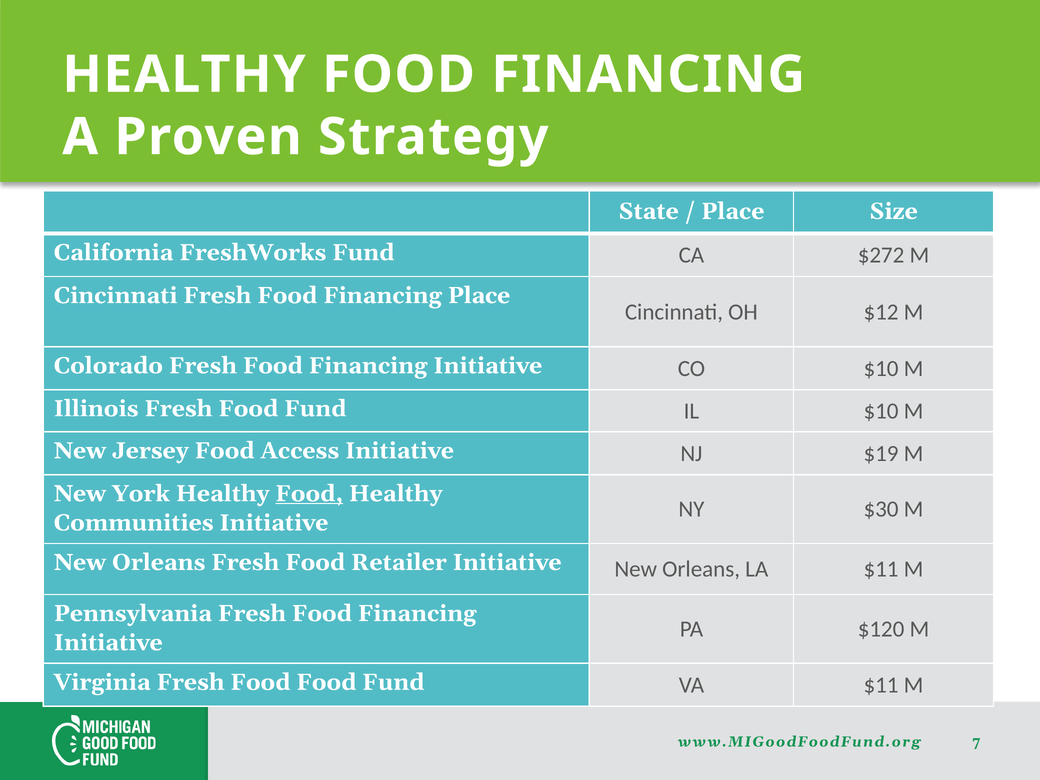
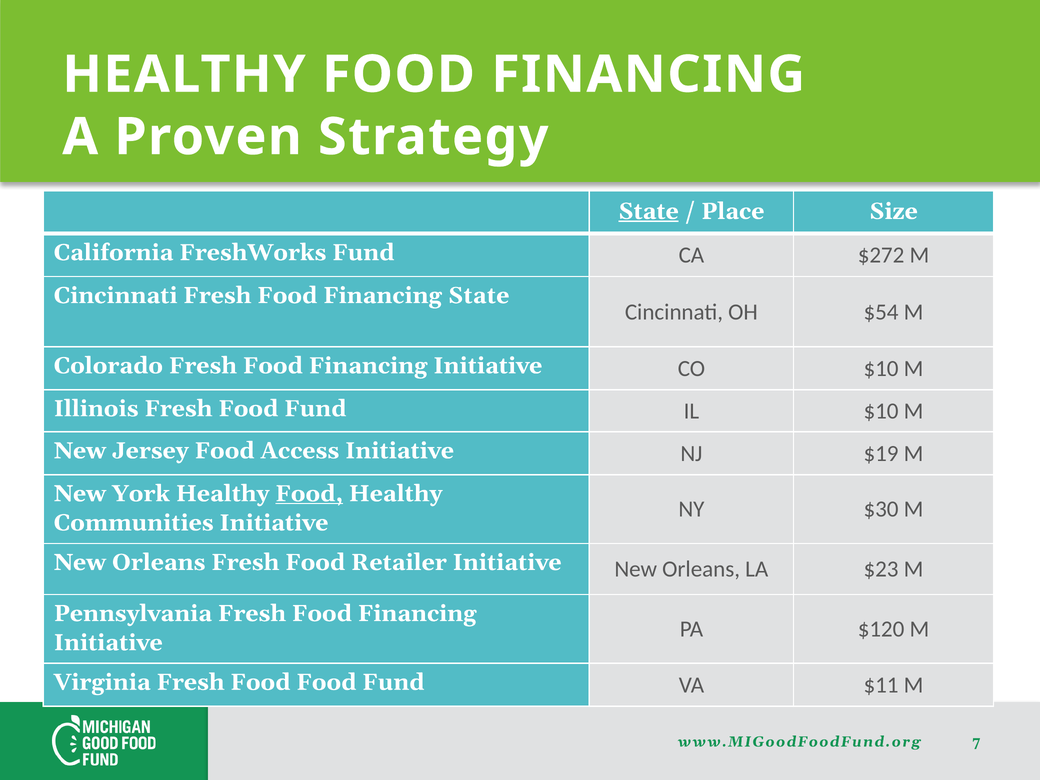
State at (649, 211) underline: none -> present
Financing Place: Place -> State
$12: $12 -> $54
LA $11: $11 -> $23
